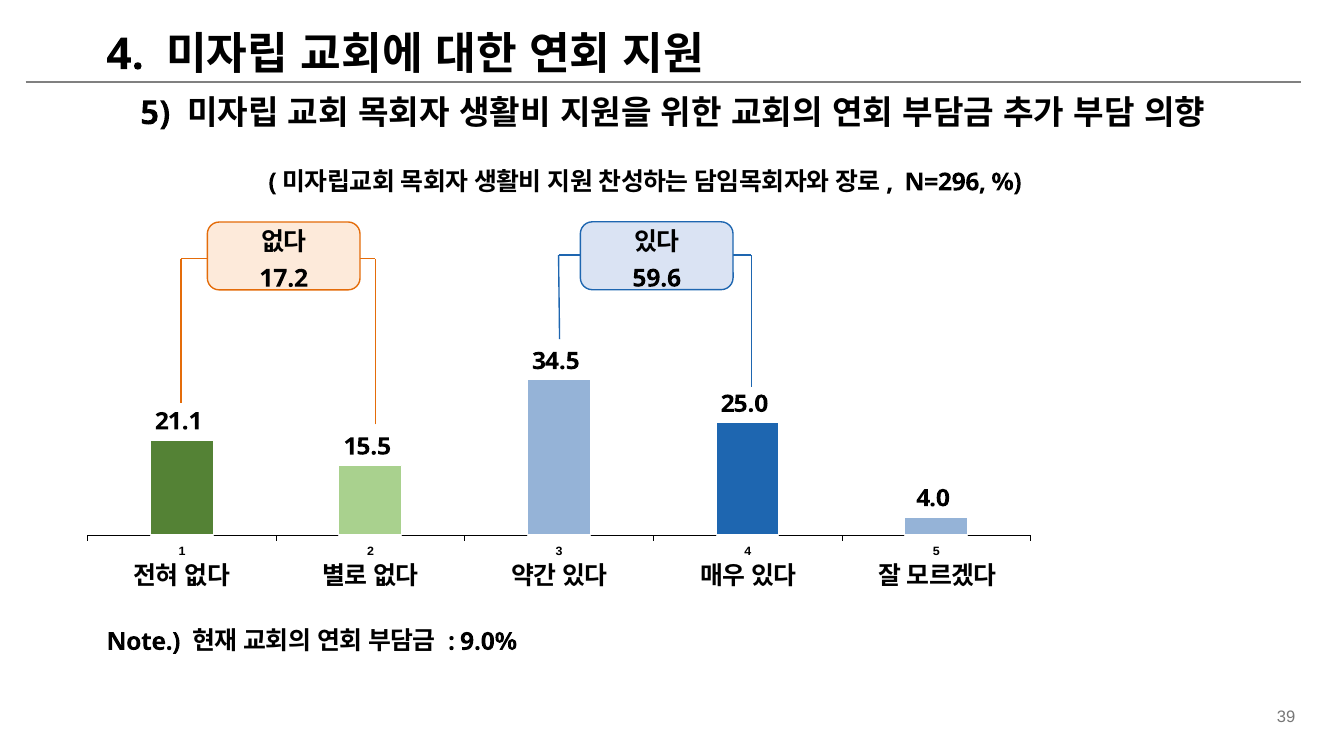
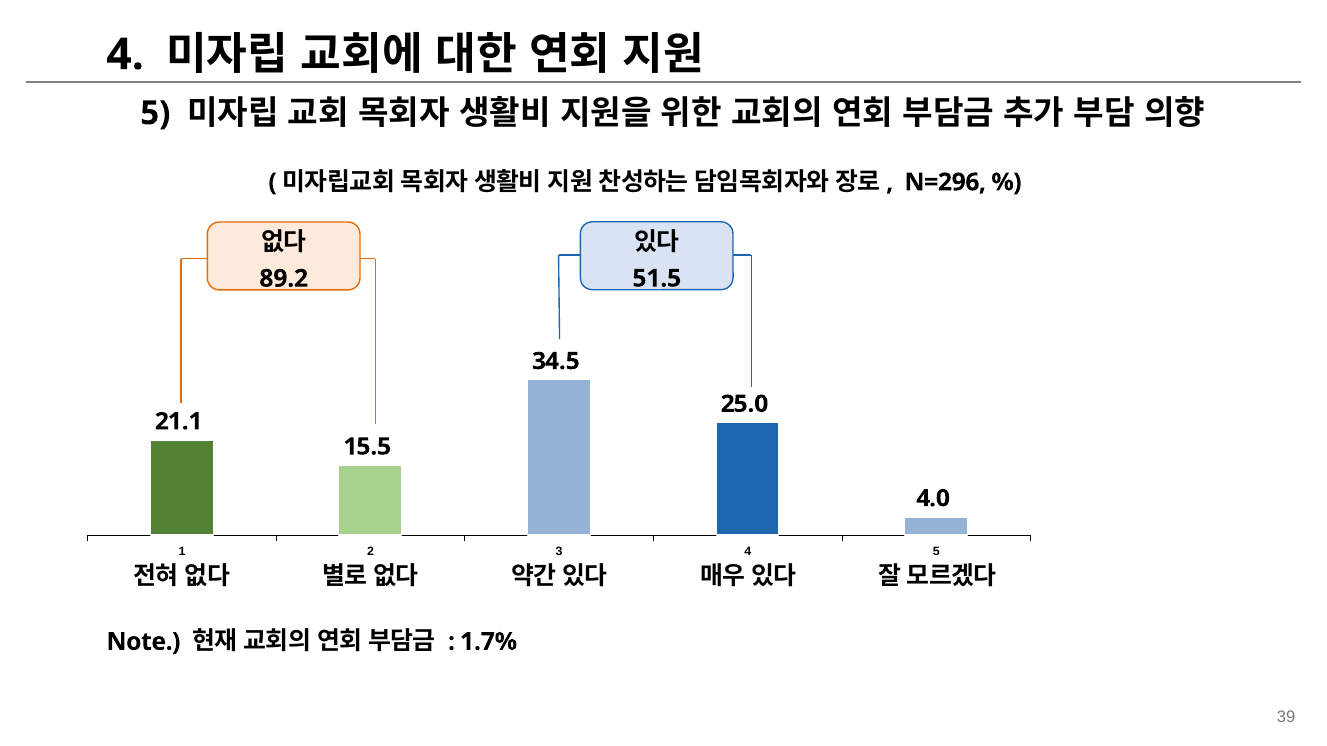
59.6: 59.6 -> 51.5
17.2: 17.2 -> 89.2
9.0%: 9.0% -> 1.7%
